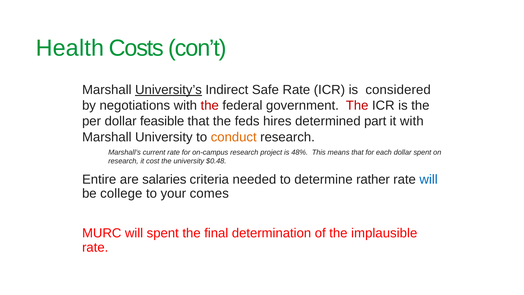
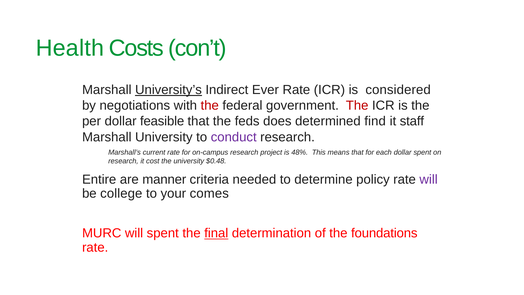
Safe: Safe -> Ever
hires: hires -> does
part: part -> find
it with: with -> staff
conduct colour: orange -> purple
salaries: salaries -> manner
rather: rather -> policy
will at (429, 179) colour: blue -> purple
final underline: none -> present
implausible: implausible -> foundations
